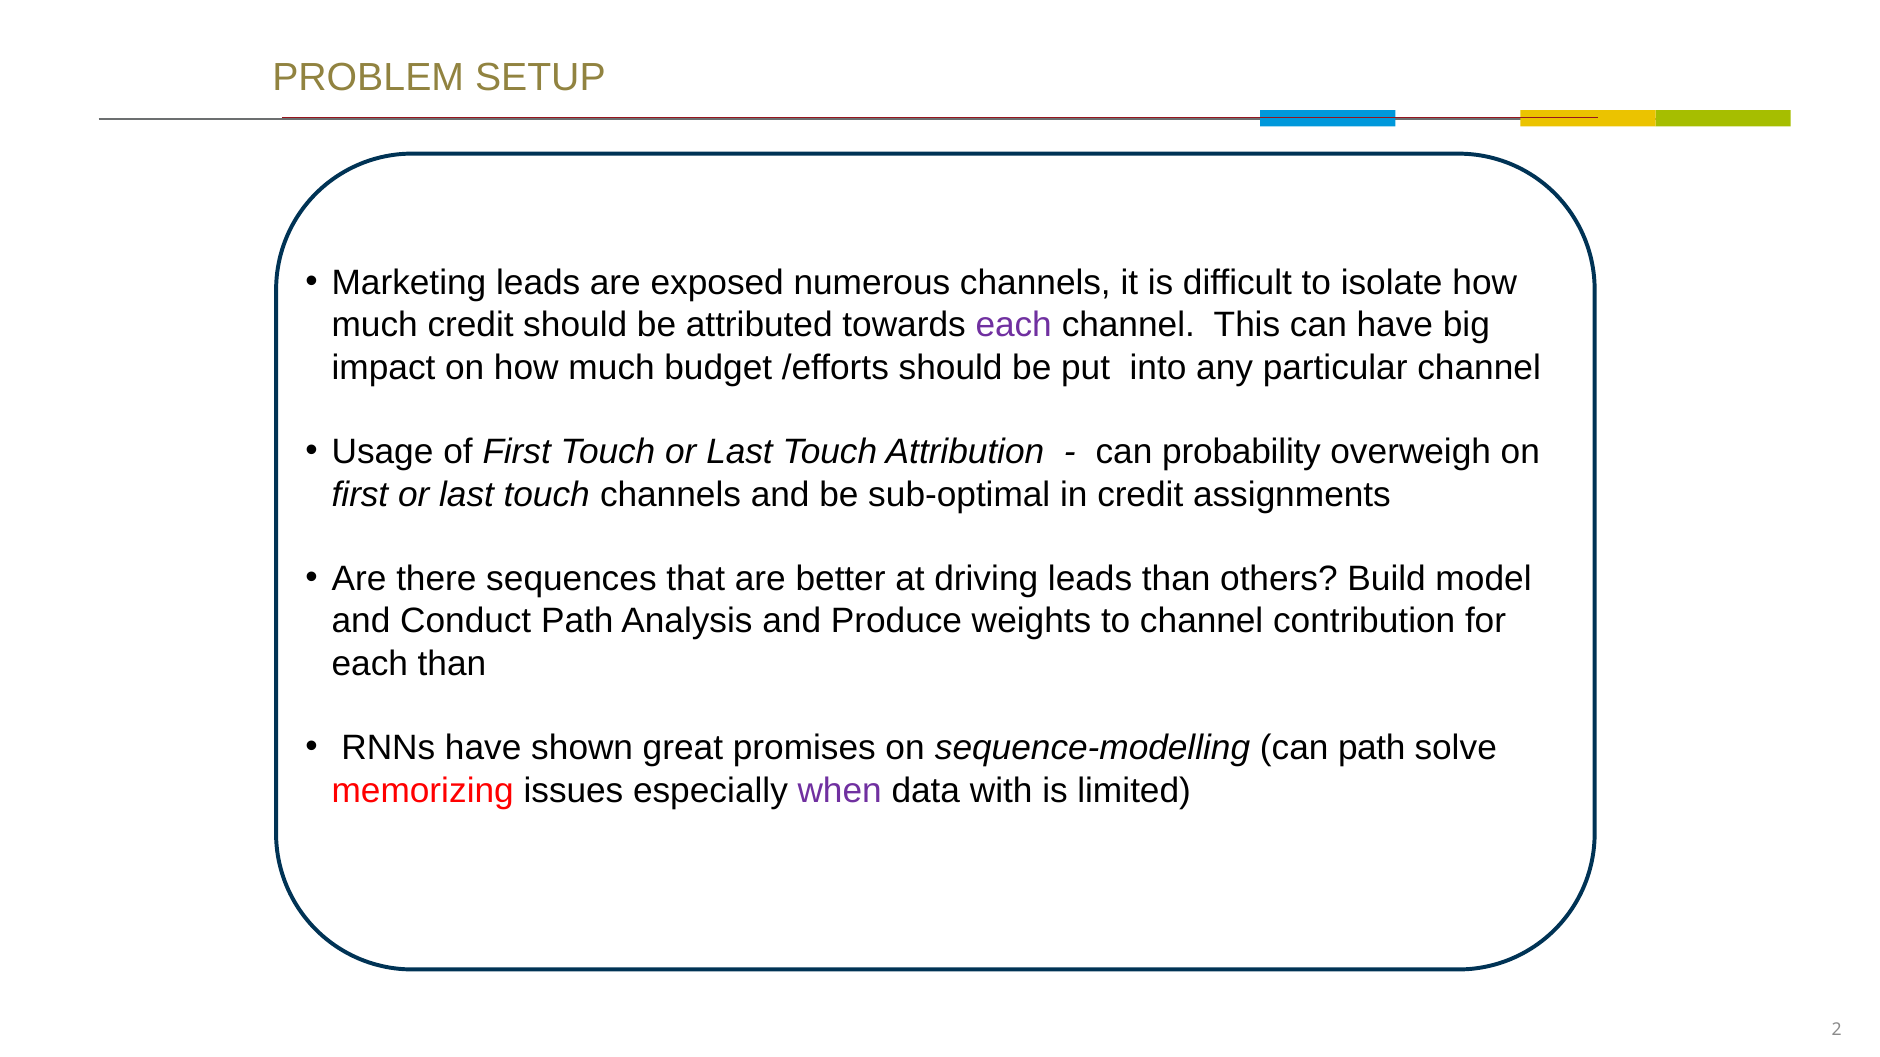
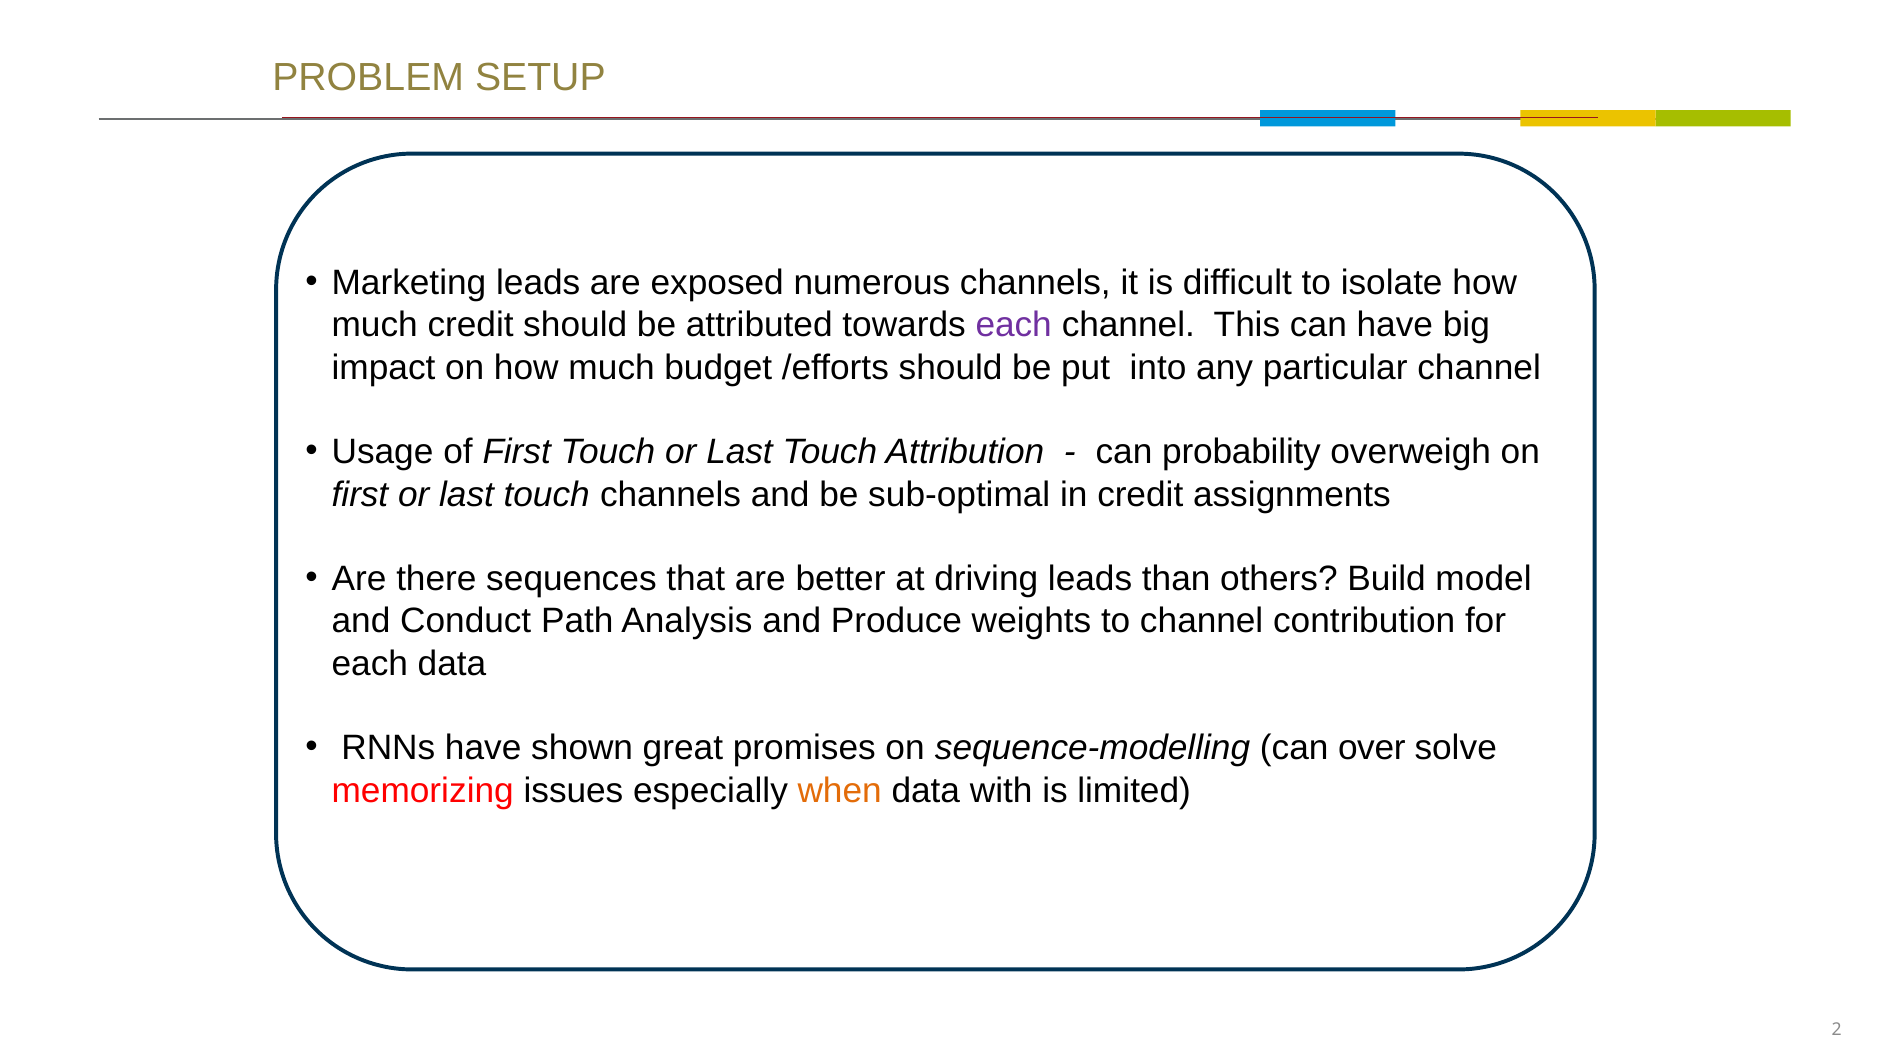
each than: than -> data
can path: path -> over
when colour: purple -> orange
